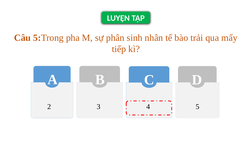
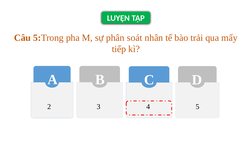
sinh: sinh -> soát
